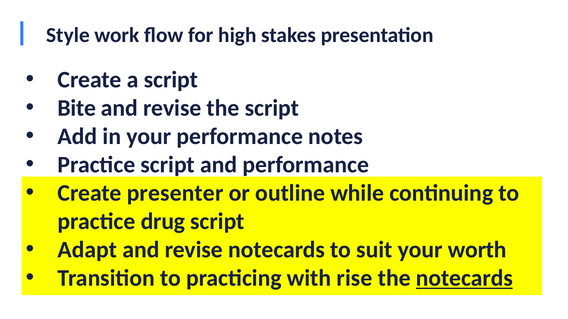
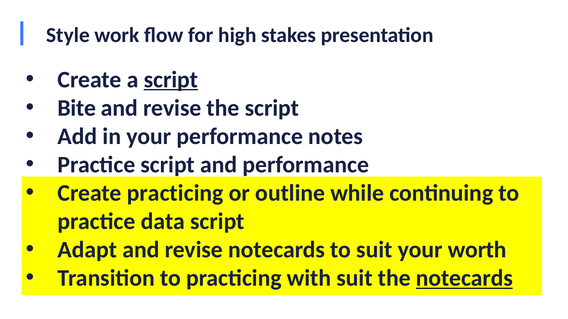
script at (171, 80) underline: none -> present
Create presenter: presenter -> practicing
drug: drug -> data
with rise: rise -> suit
